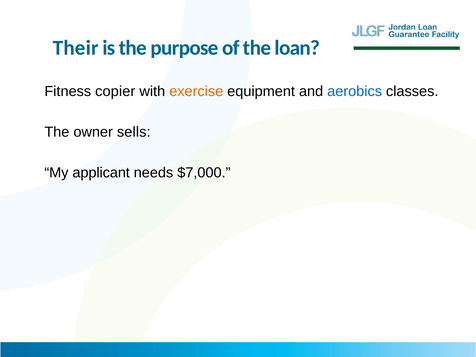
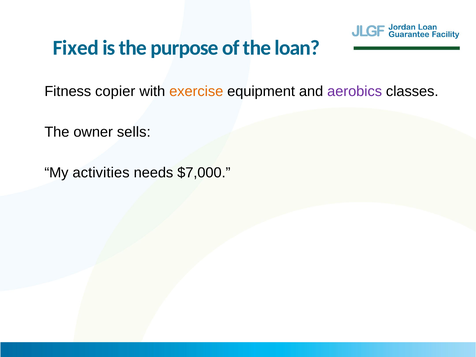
Their: Their -> Fixed
aerobics colour: blue -> purple
applicant: applicant -> activities
